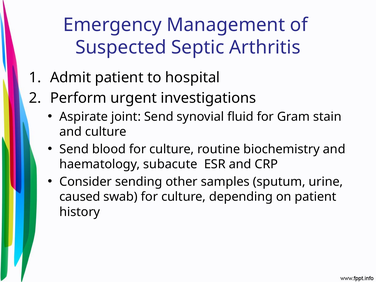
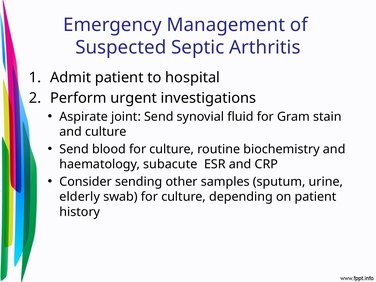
caused: caused -> elderly
